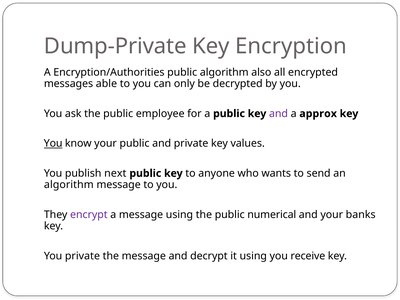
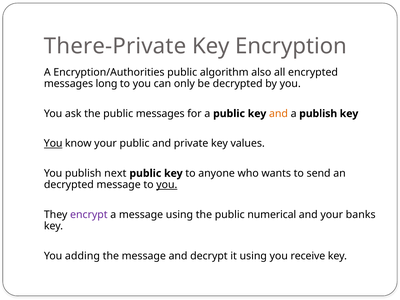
Dump-Private: Dump-Private -> There-Private
able: able -> long
public employee: employee -> messages
and at (279, 114) colour: purple -> orange
a approx: approx -> publish
algorithm at (69, 185): algorithm -> decrypted
you at (167, 185) underline: none -> present
You private: private -> adding
